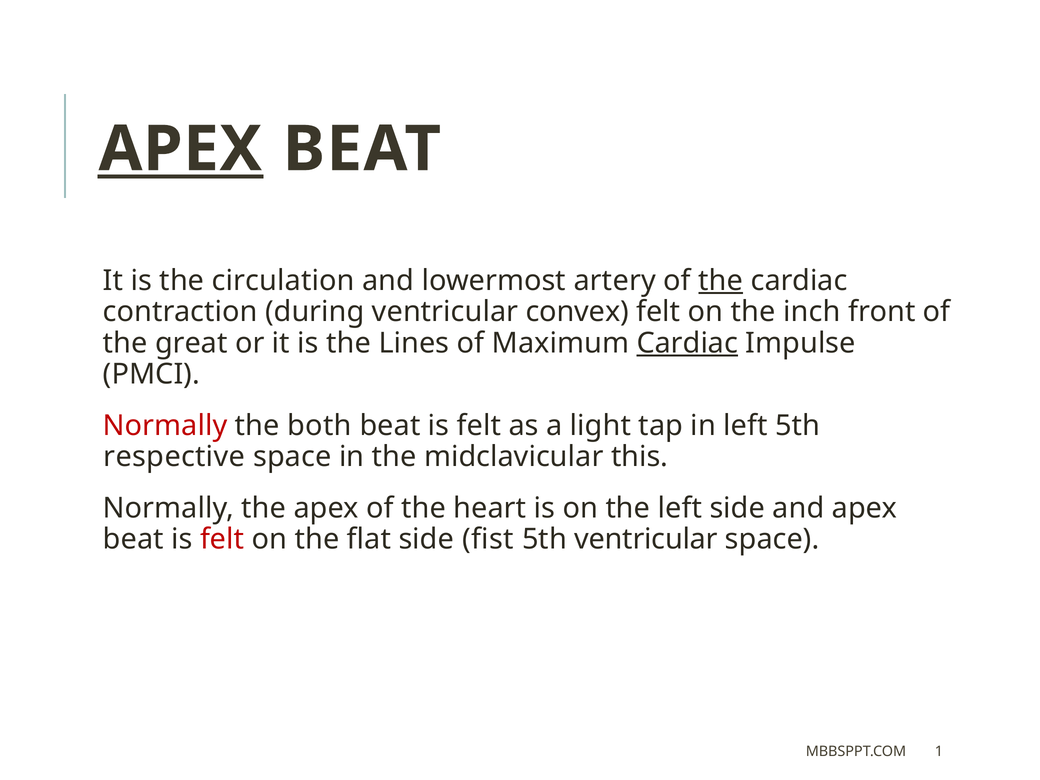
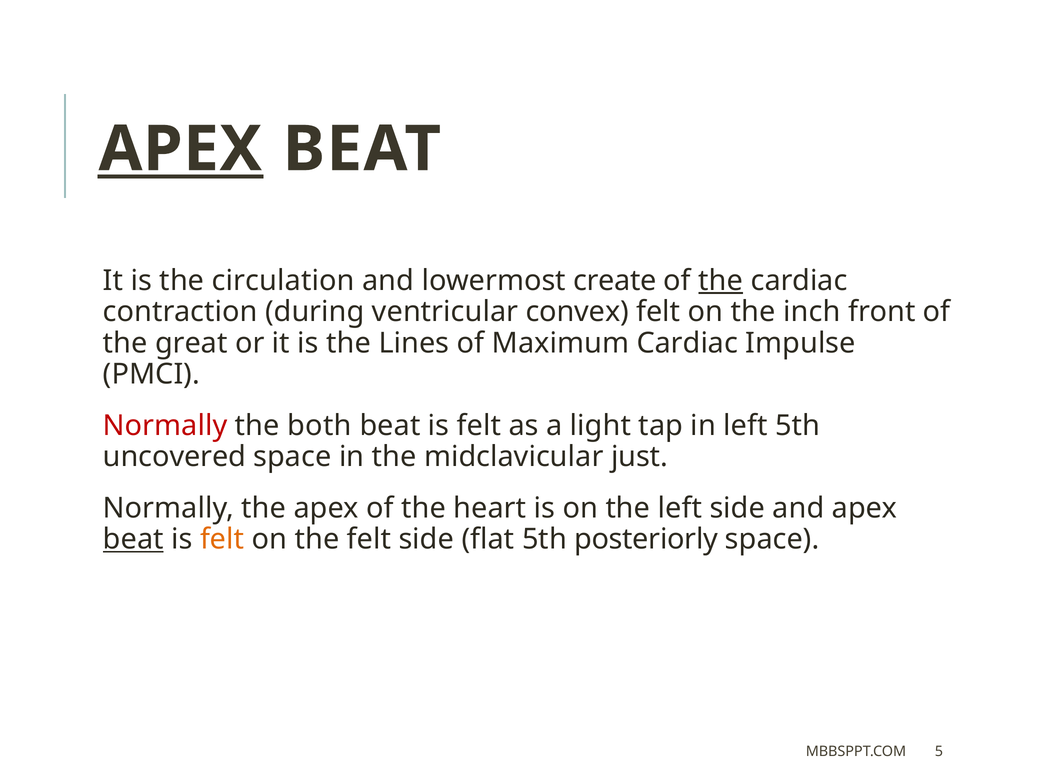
artery: artery -> create
Cardiac at (687, 343) underline: present -> none
respective: respective -> uncovered
this: this -> just
beat at (133, 539) underline: none -> present
felt at (222, 539) colour: red -> orange
the flat: flat -> felt
fist: fist -> flat
5th ventricular: ventricular -> posteriorly
1: 1 -> 5
